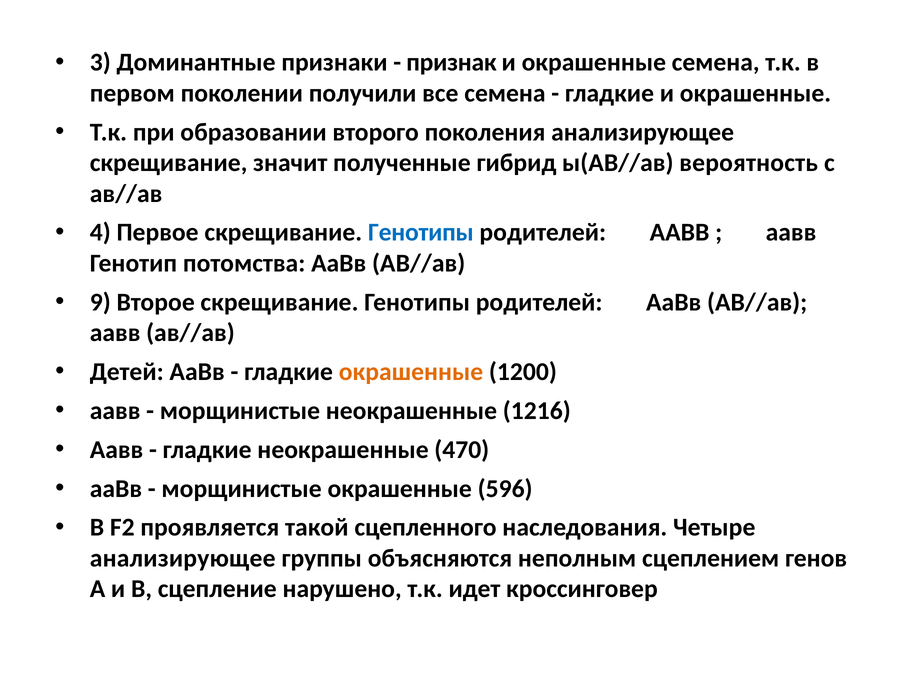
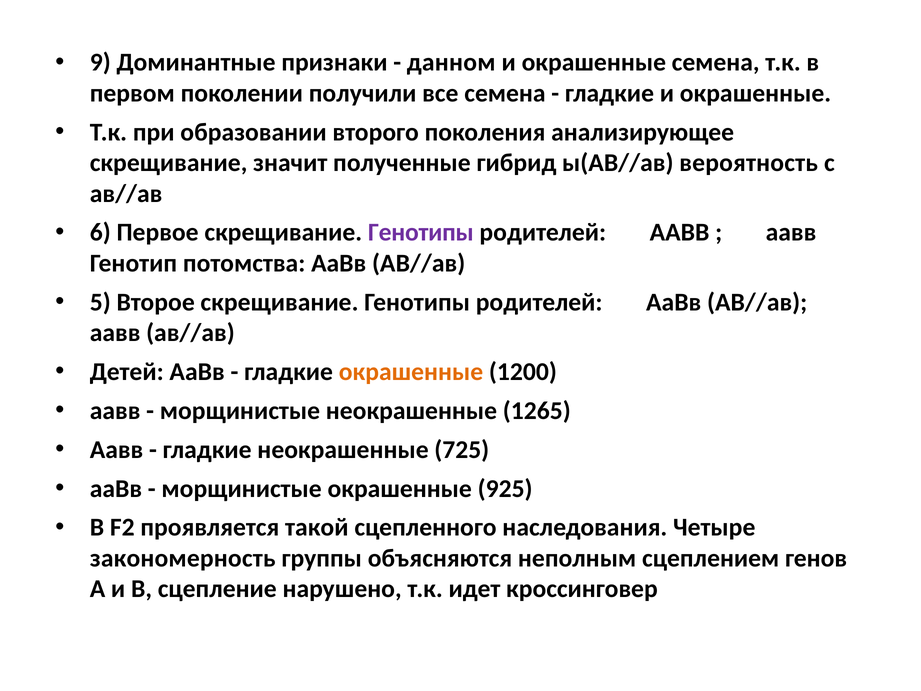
3: 3 -> 9
признак: признак -> данном
4: 4 -> 6
Генотипы colour: blue -> purple
9: 9 -> 5
1216: 1216 -> 1265
470: 470 -> 725
596: 596 -> 925
анализирующее at (183, 558): анализирующее -> закономерность
